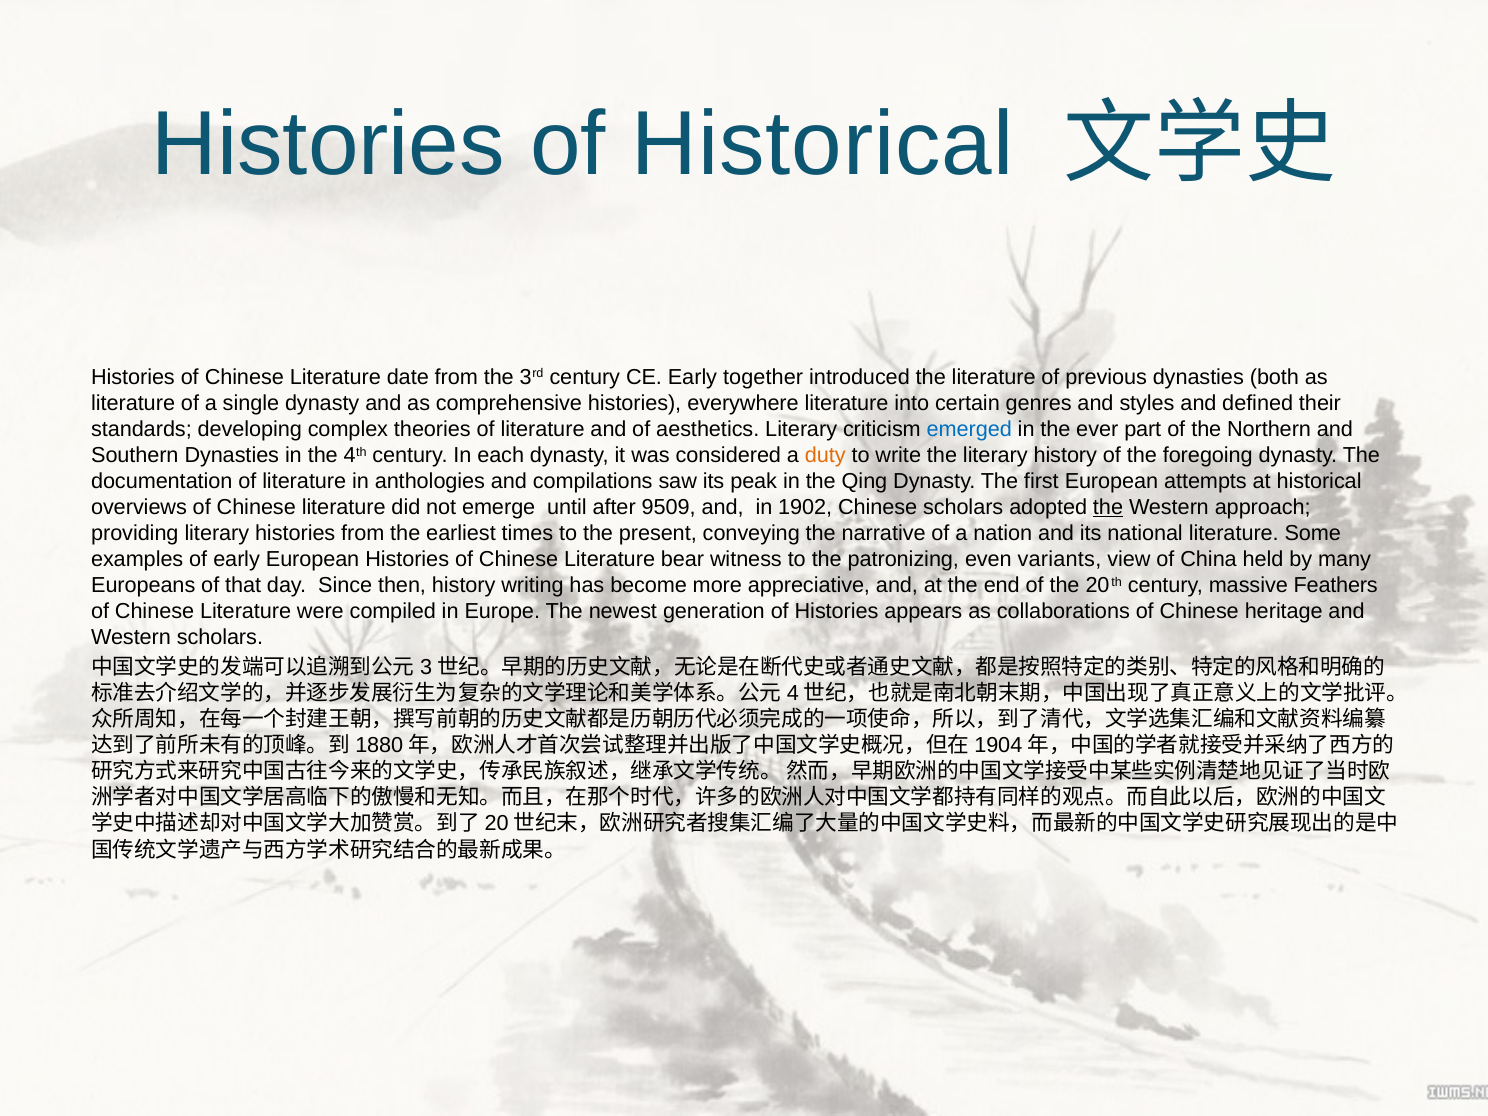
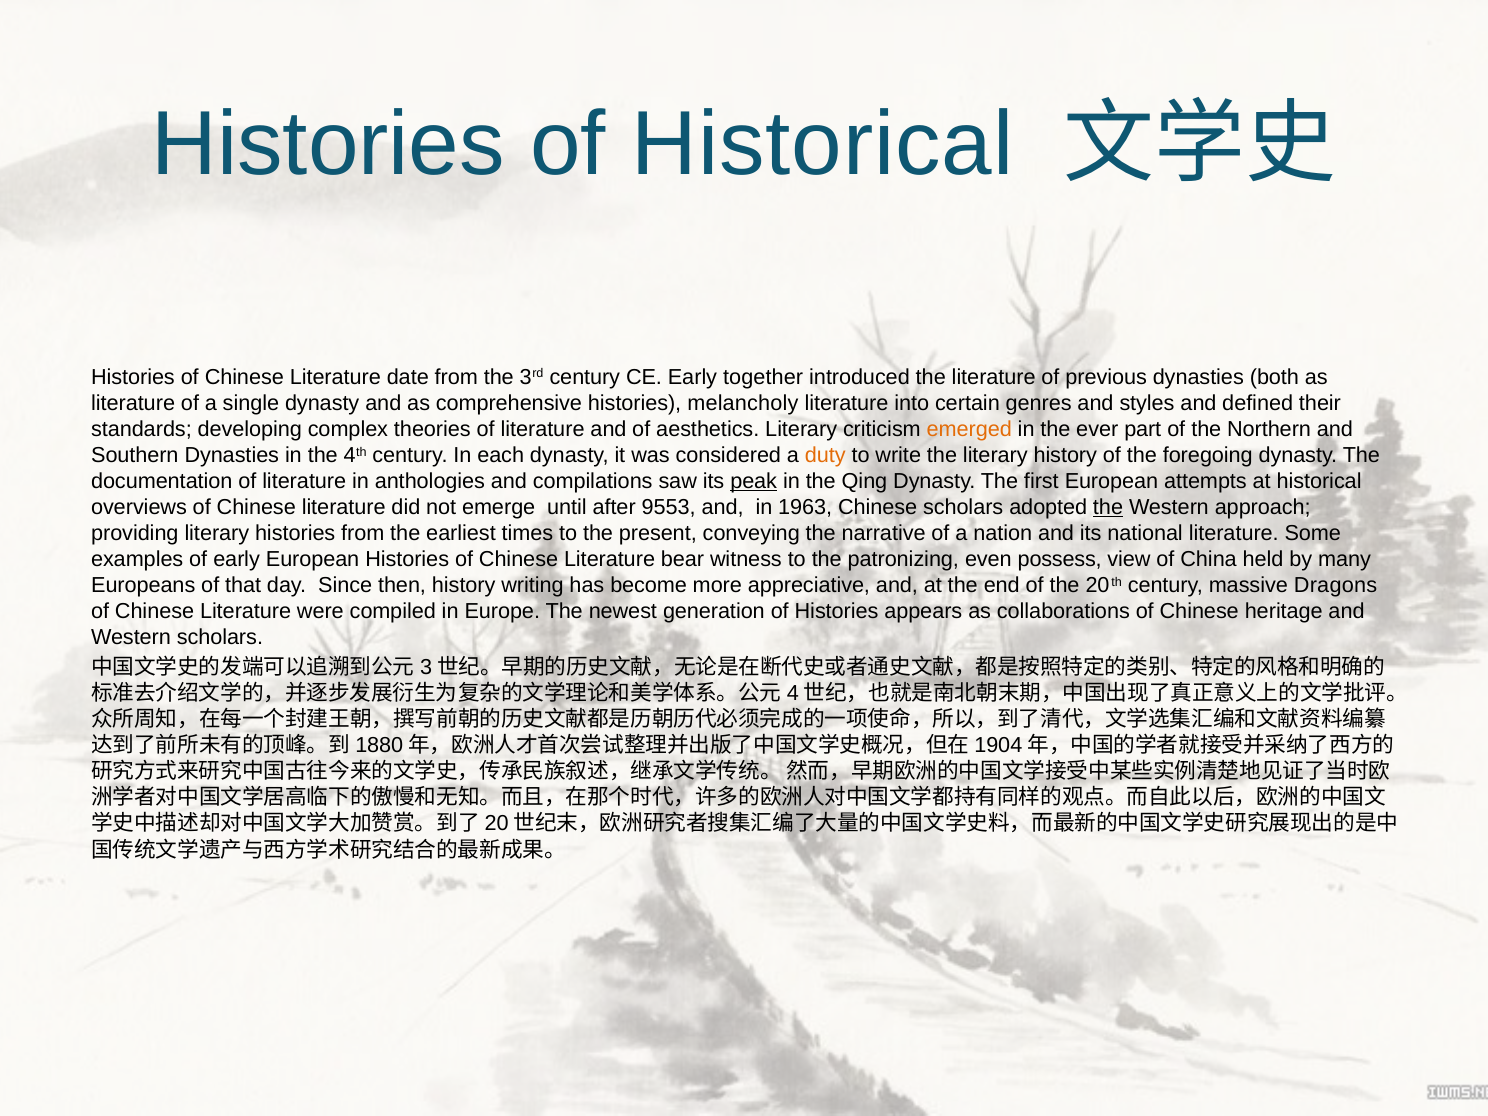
everywhere: everywhere -> melancholy
emerged colour: blue -> orange
peak underline: none -> present
9509: 9509 -> 9553
1902: 1902 -> 1963
variants: variants -> possess
Feathers: Feathers -> Dragons
